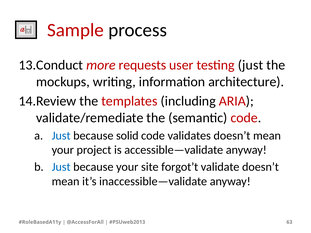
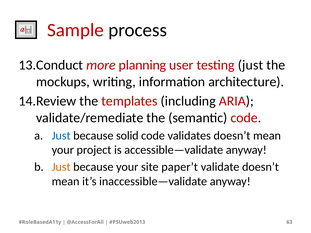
requests: requests -> planning
Just at (61, 167) colour: blue -> orange
forgot’t: forgot’t -> paper’t
